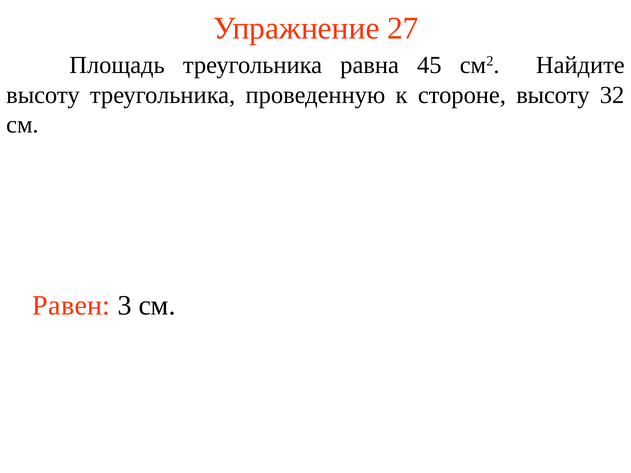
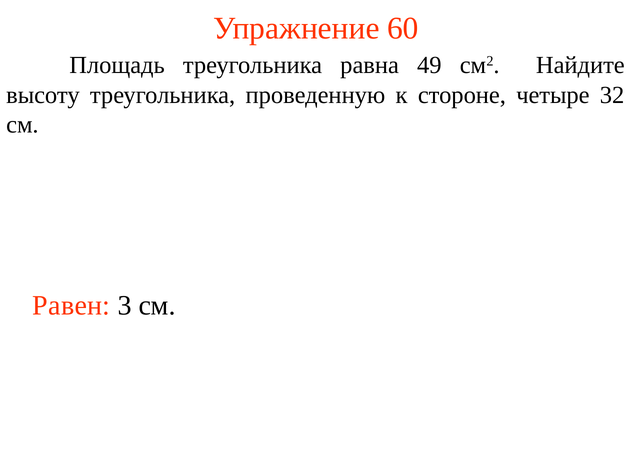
27: 27 -> 60
45: 45 -> 49
стороне высоту: высоту -> четыре
